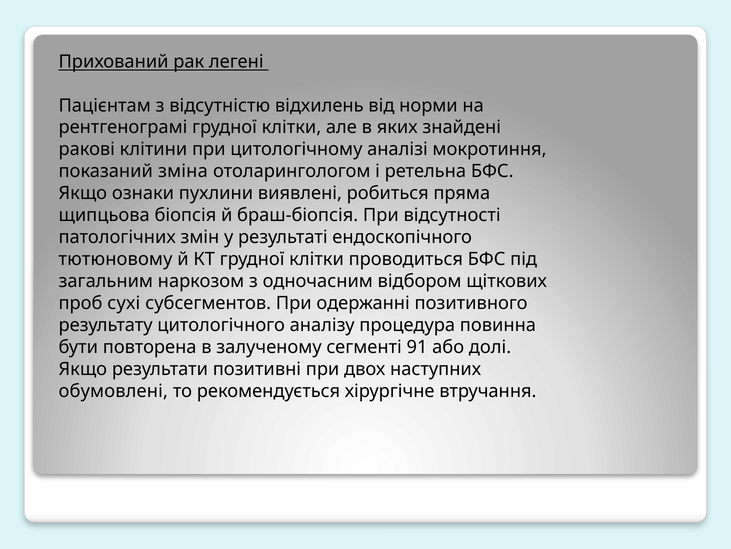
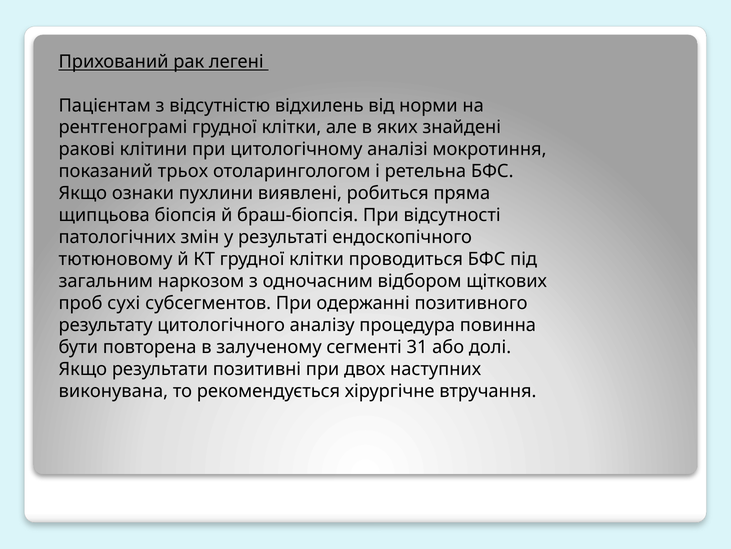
зміна: зміна -> трьох
91: 91 -> 31
обумовлені: обумовлені -> виконувана
